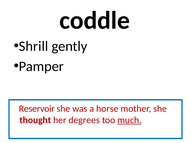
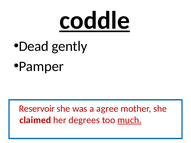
coddle underline: none -> present
Shrill: Shrill -> Dead
horse: horse -> agree
thought: thought -> claimed
